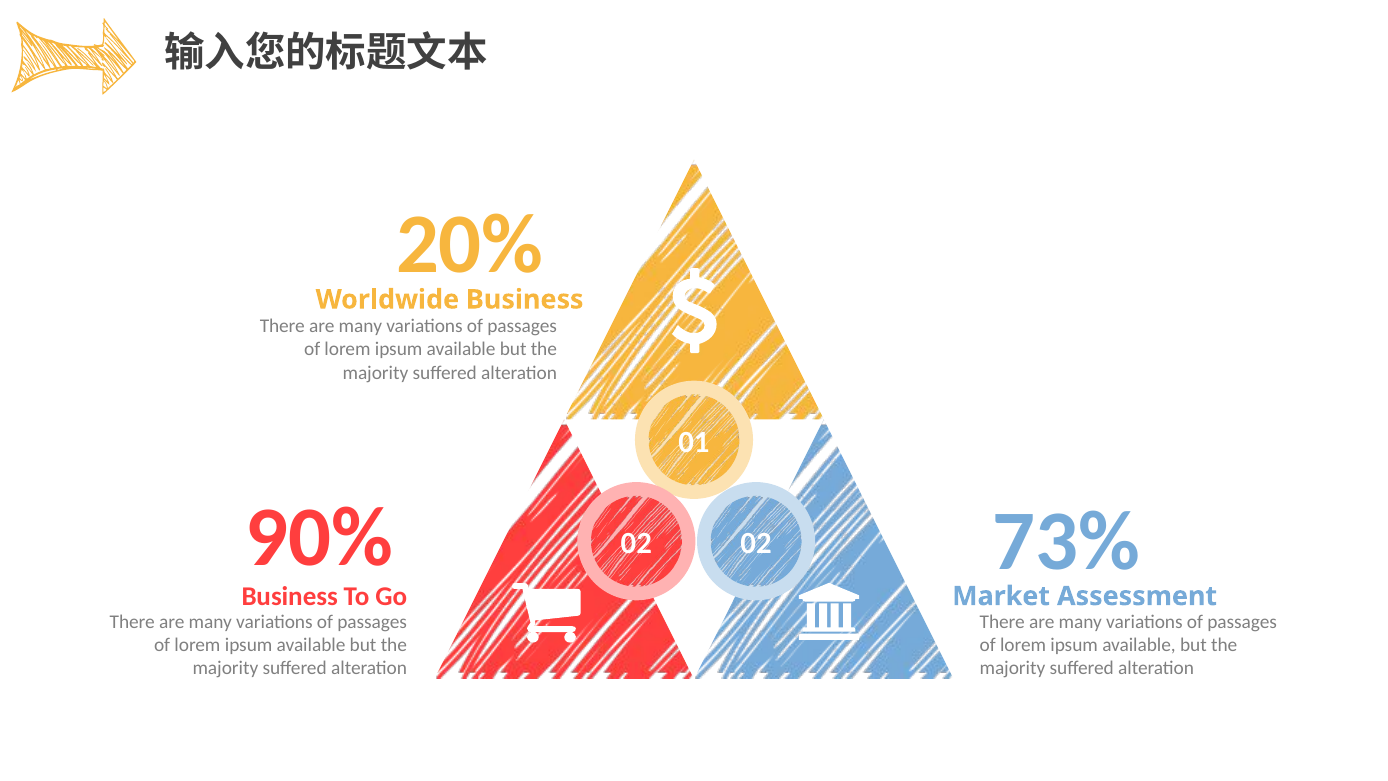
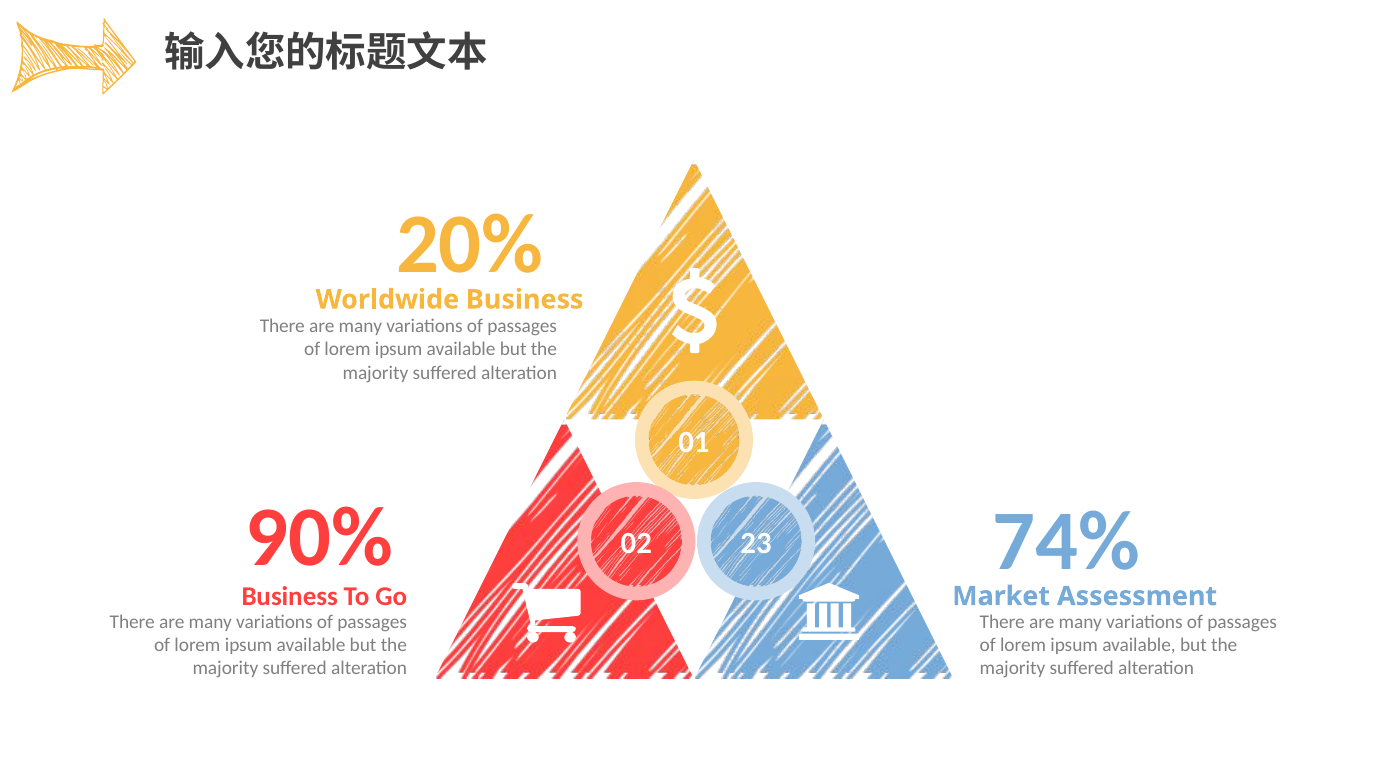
73%: 73% -> 74%
02 02: 02 -> 23
